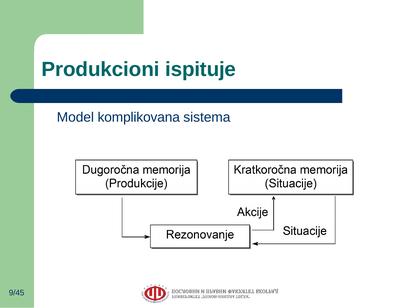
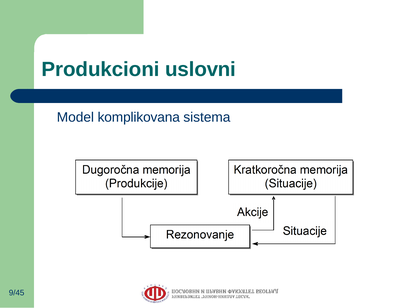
ispituje: ispituje -> uslovni
